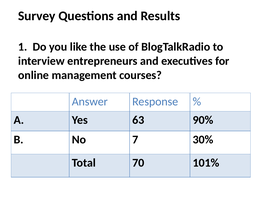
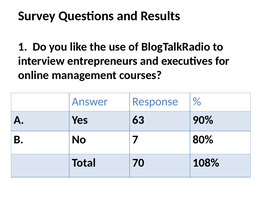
30%: 30% -> 80%
101%: 101% -> 108%
